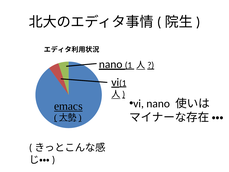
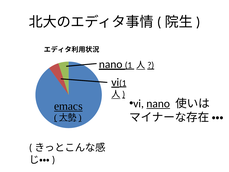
nano at (158, 103) underline: none -> present
